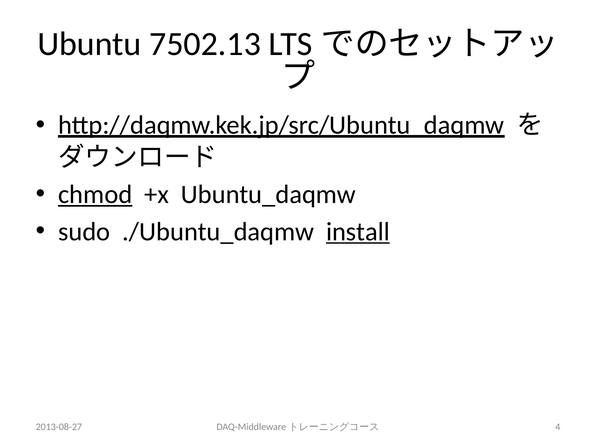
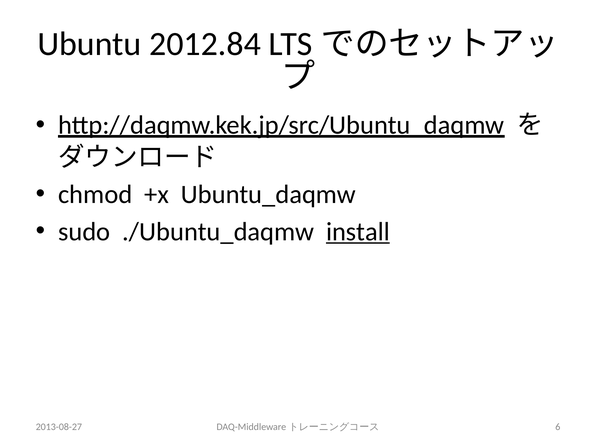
7502.13: 7502.13 -> 2012.84
chmod underline: present -> none
4: 4 -> 6
